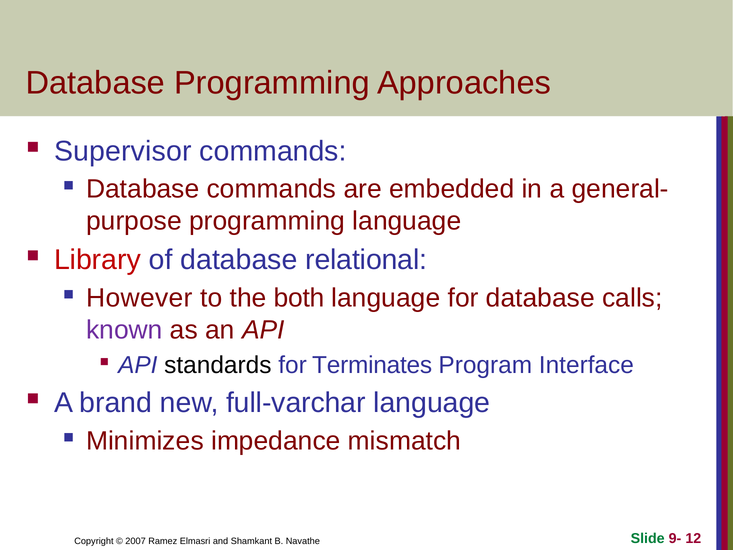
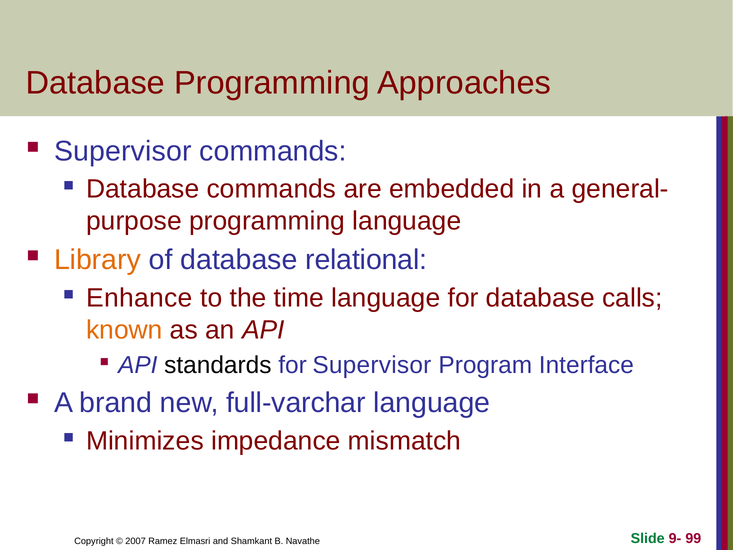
Library colour: red -> orange
However: However -> Enhance
both: both -> time
known colour: purple -> orange
for Terminates: Terminates -> Supervisor
12: 12 -> 99
